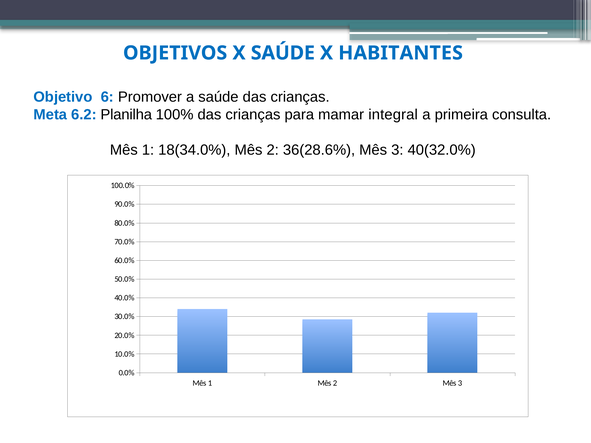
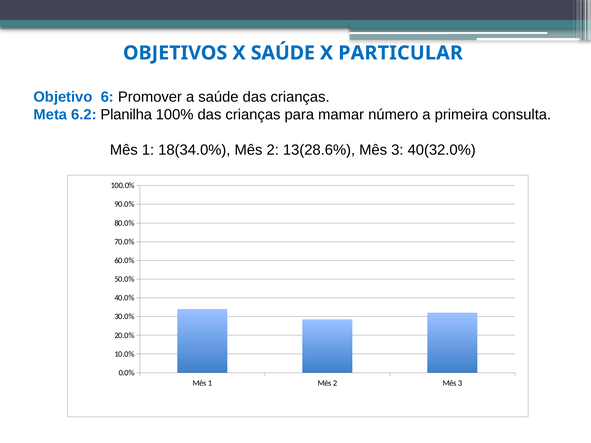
HABITANTES: HABITANTES -> PARTICULAR
integral: integral -> número
36(28.6%: 36(28.6% -> 13(28.6%
